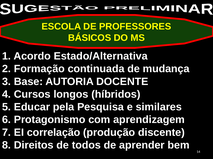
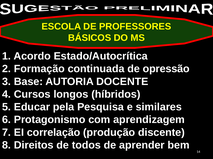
Estado/Alternativa: Estado/Alternativa -> Estado/Autocrítica
mudança: mudança -> opressão
